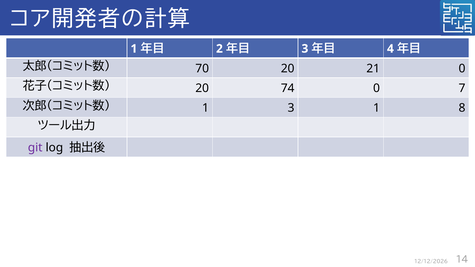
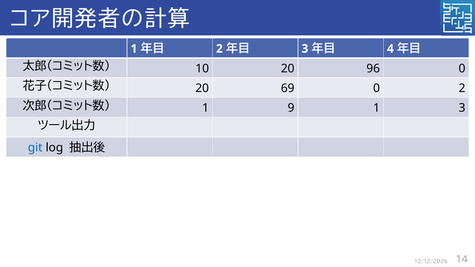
70: 70 -> 10
21: 21 -> 96
74: 74 -> 69
0 7: 7 -> 2
1 3: 3 -> 9
1 8: 8 -> 3
git colour: purple -> blue
